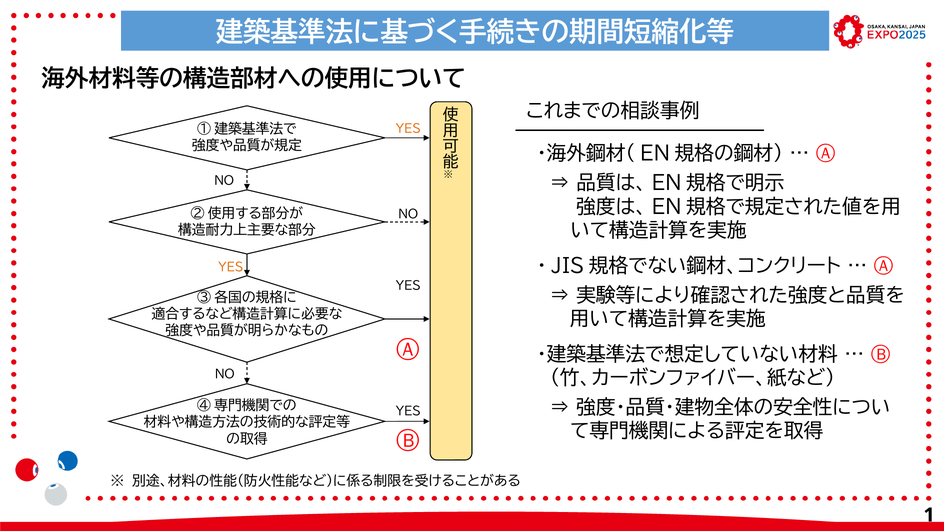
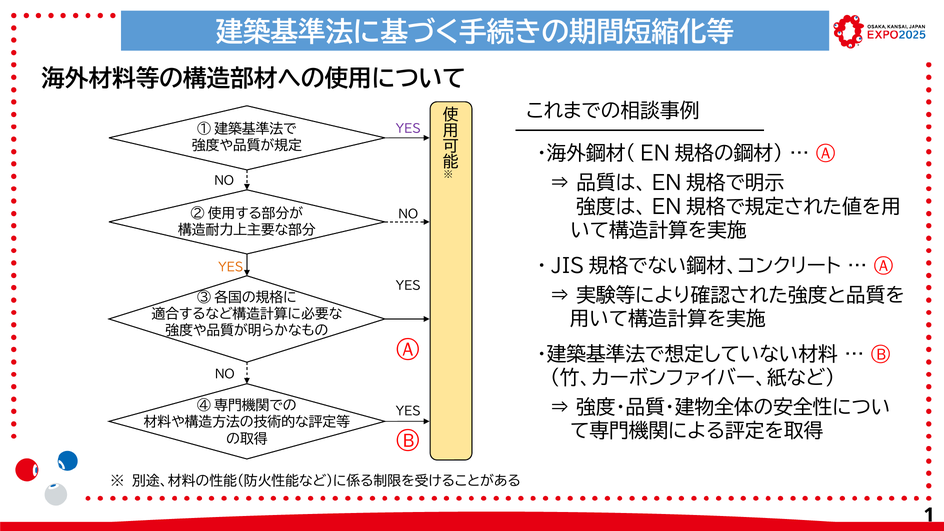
YES at (408, 129) colour: orange -> purple
